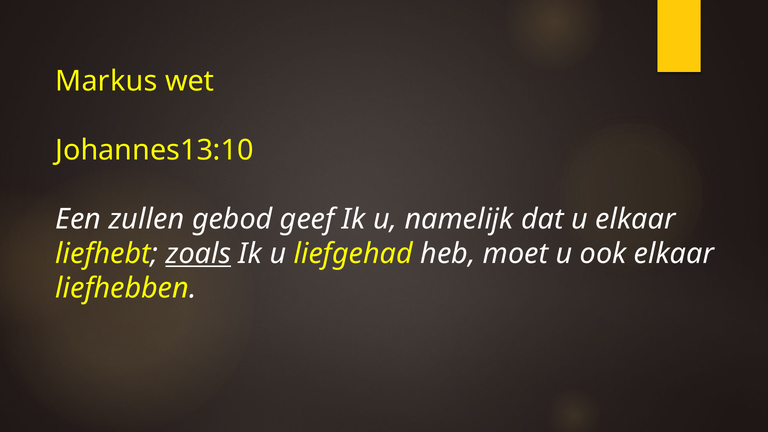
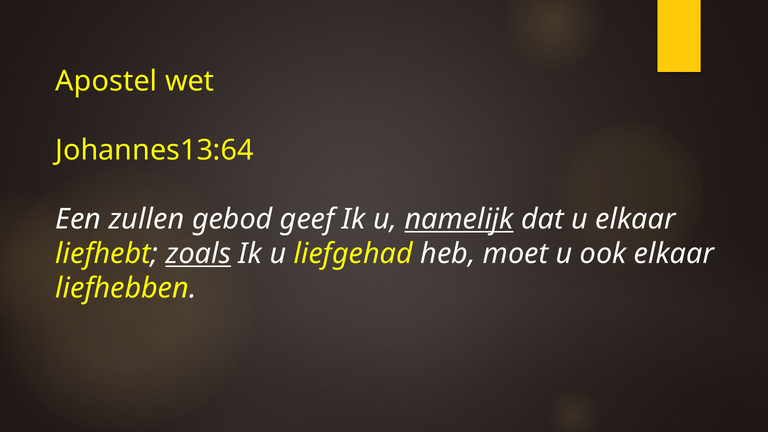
Markus: Markus -> Apostel
Johannes13:10: Johannes13:10 -> Johannes13:64
namelijk underline: none -> present
